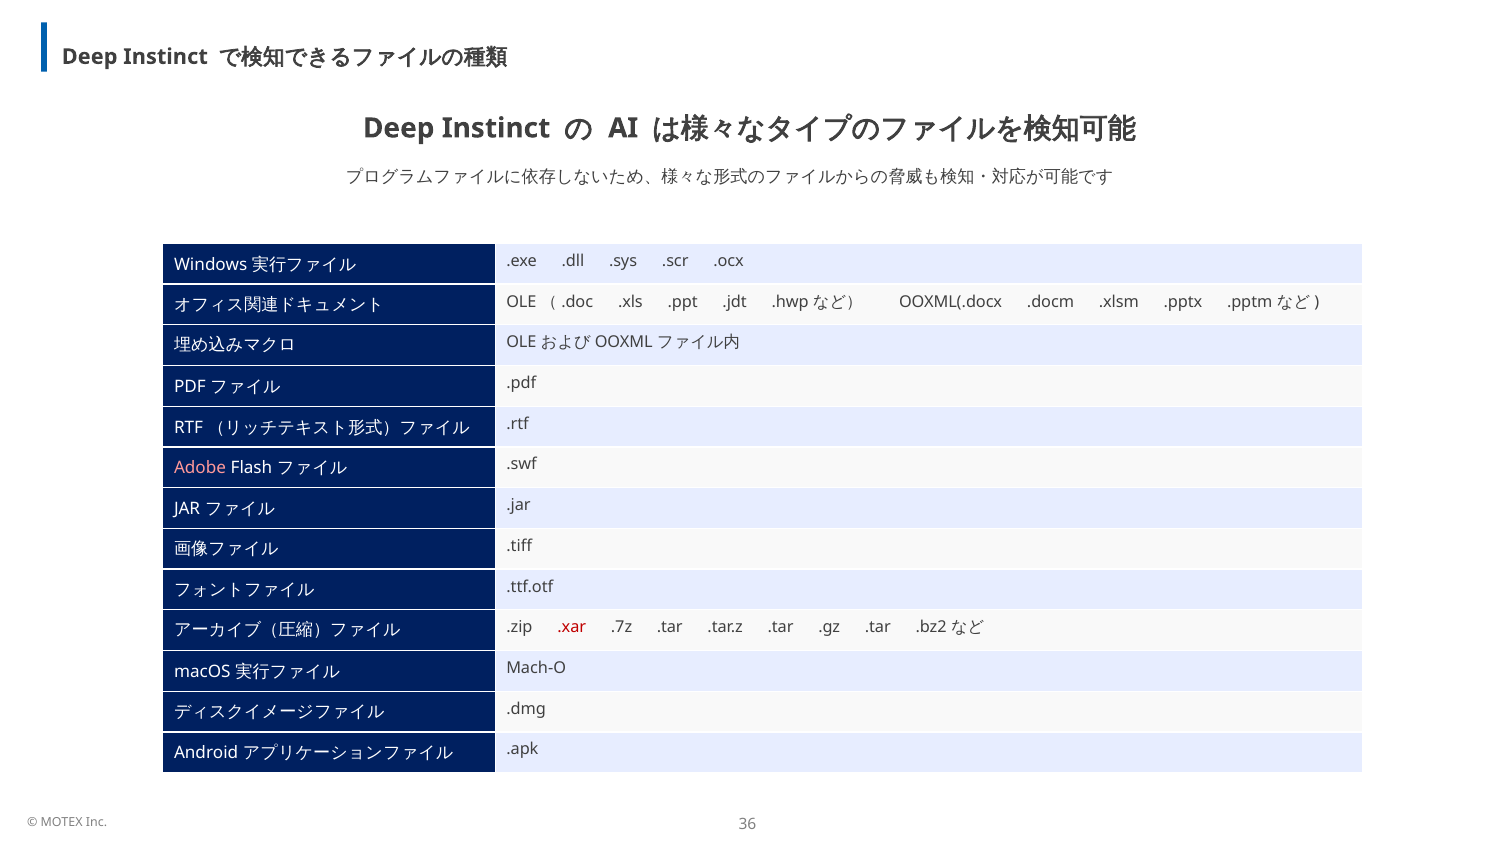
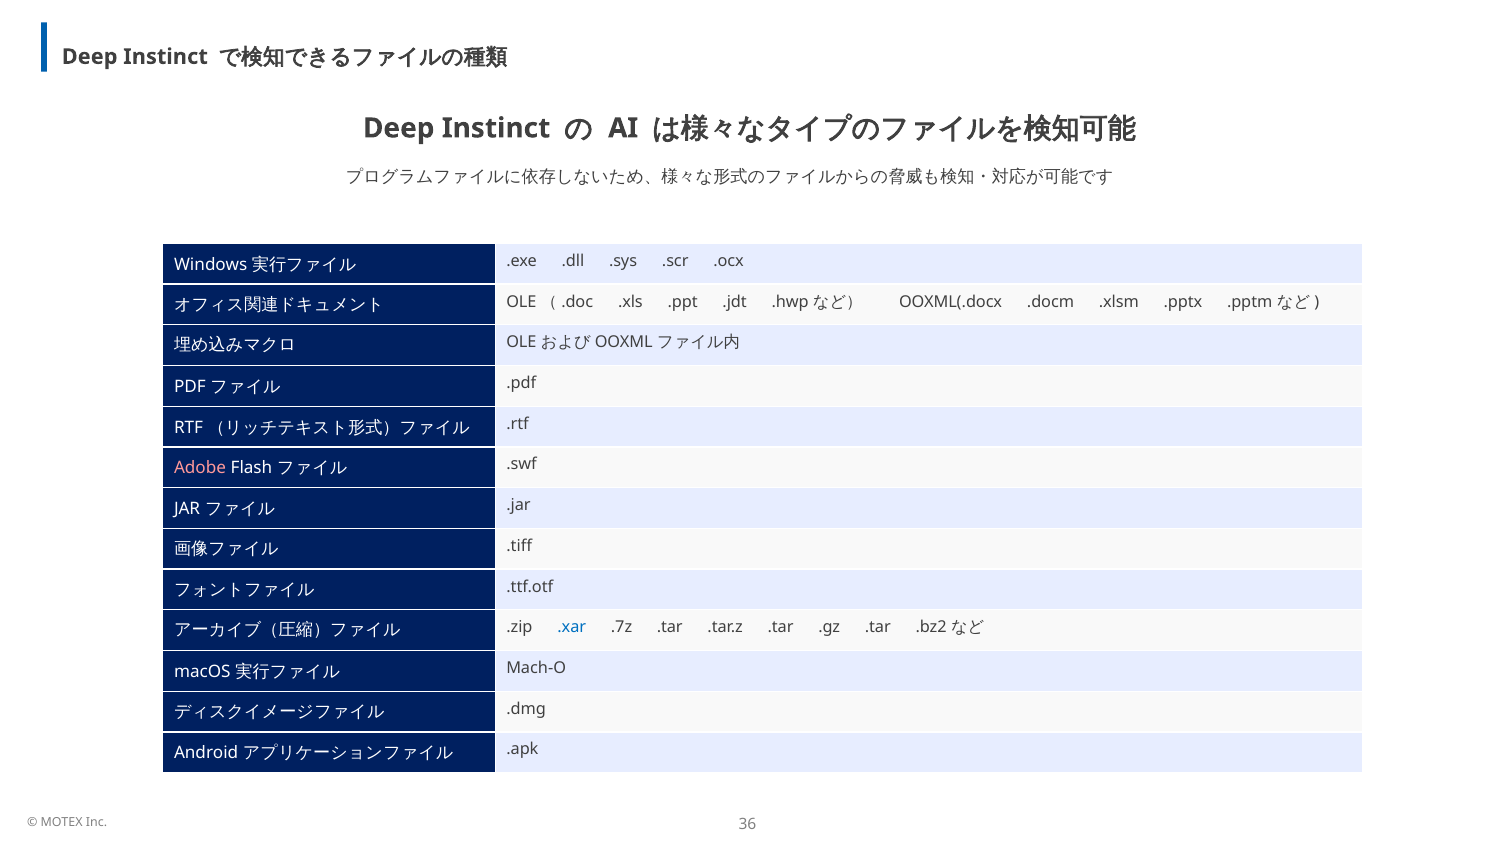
.xar colour: red -> blue
